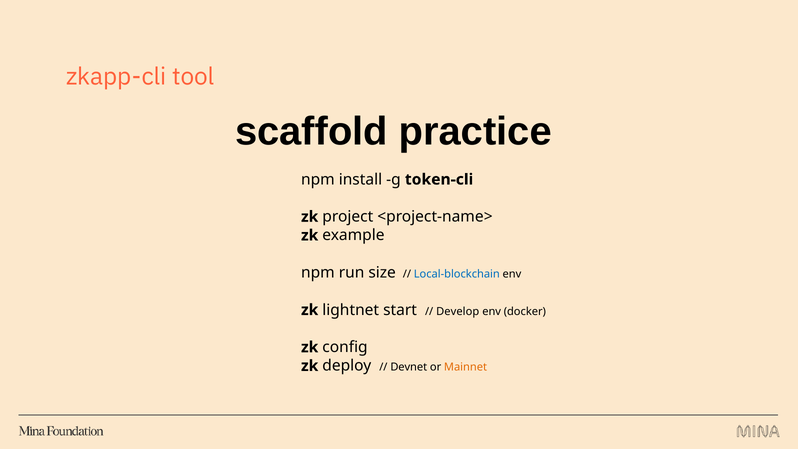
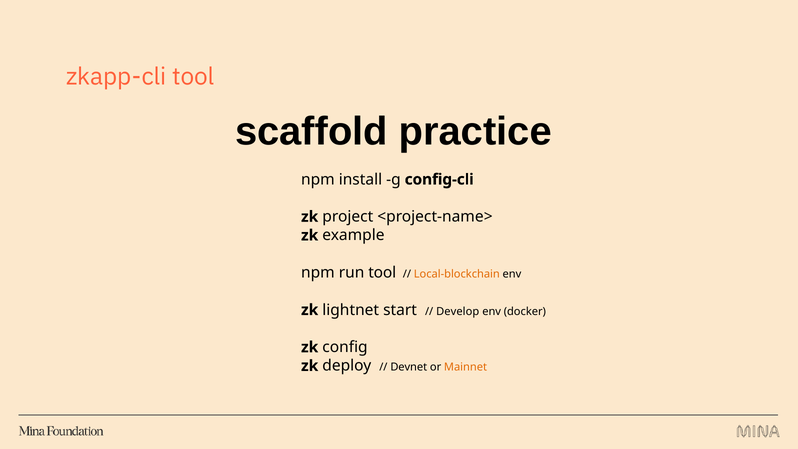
token-cli: token-cli -> config-cli
run size: size -> tool
Local-blockchain colour: blue -> orange
